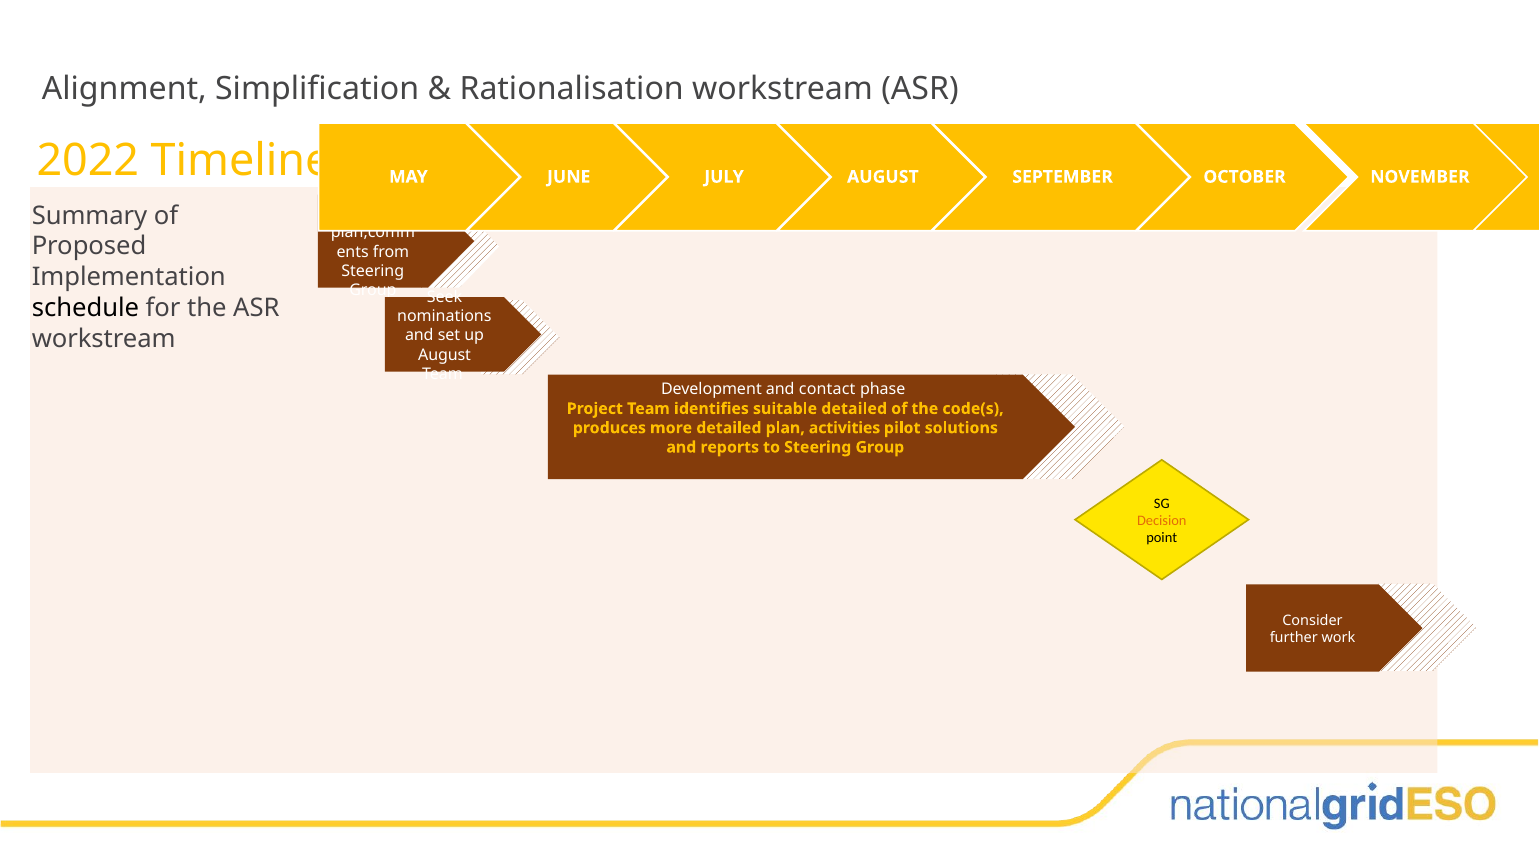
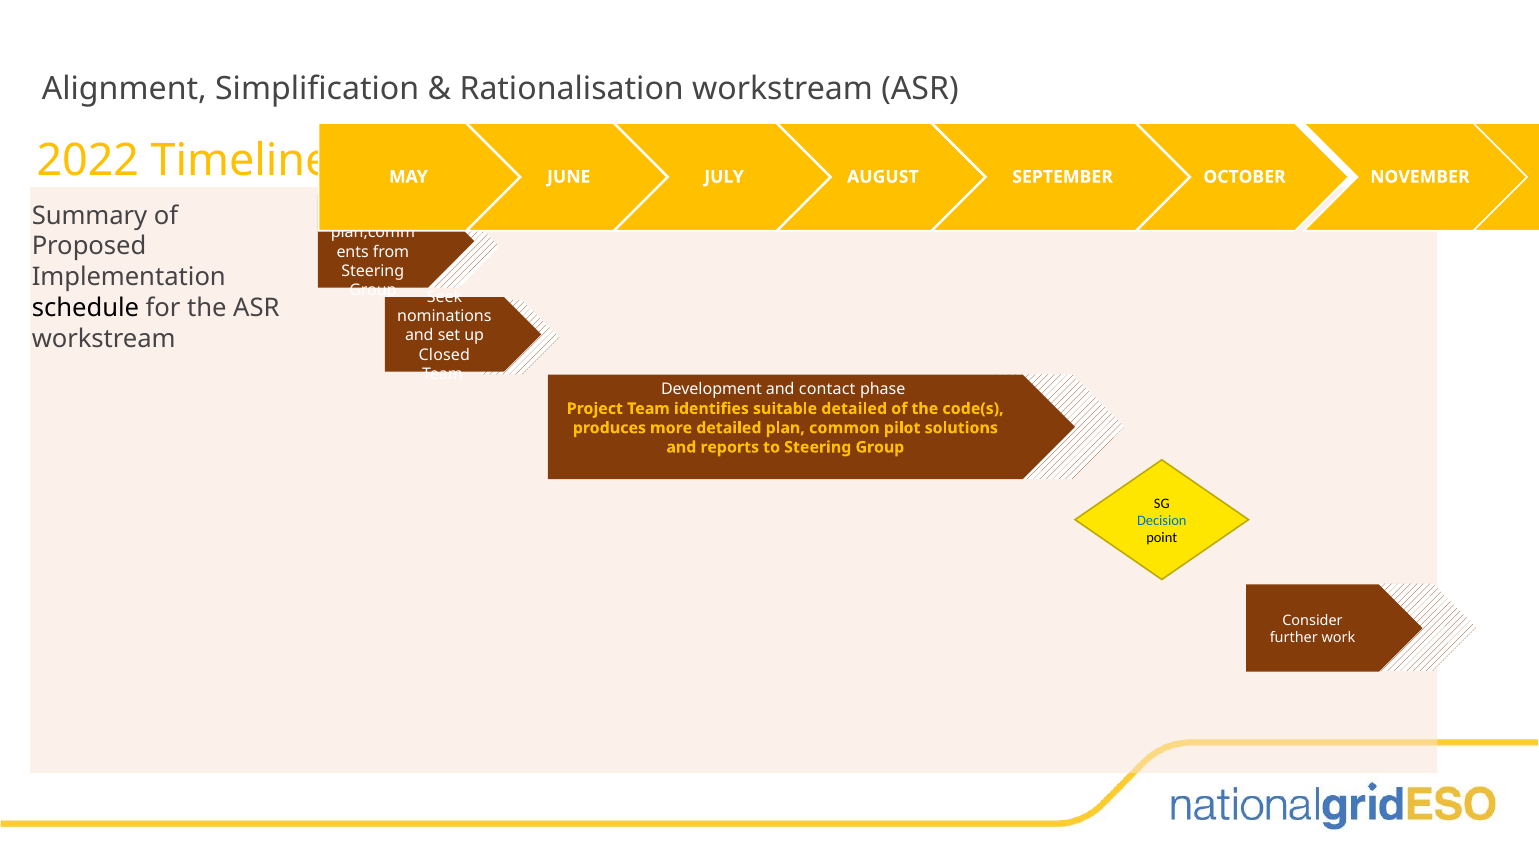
August at (445, 355): August -> Closed
activities: activities -> common
Decision colour: orange -> blue
